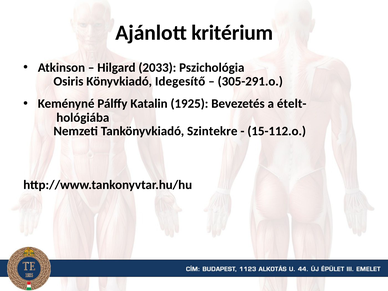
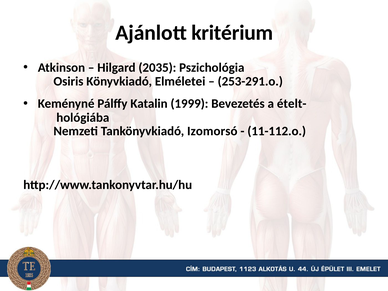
2033: 2033 -> 2035
Idegesítő: Idegesítő -> Elméletei
305-291.o: 305-291.o -> 253-291.o
1925: 1925 -> 1999
Szintekre: Szintekre -> Izomorsó
15-112.o: 15-112.o -> 11-112.o
